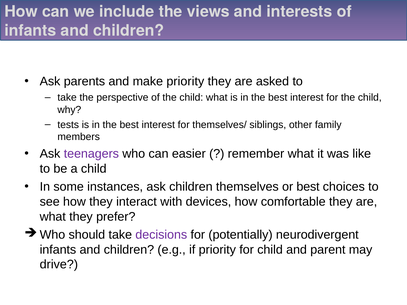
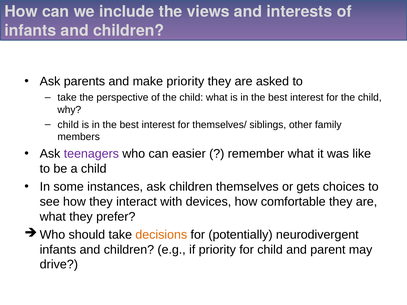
tests at (68, 125): tests -> child
or best: best -> gets
decisions colour: purple -> orange
